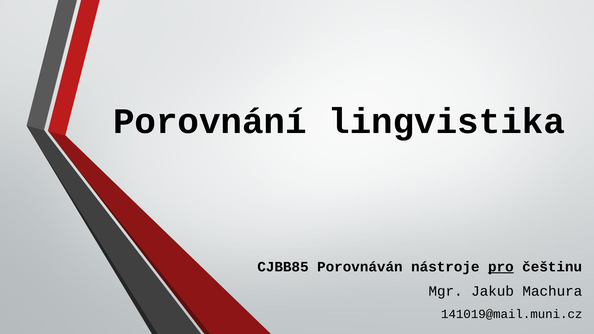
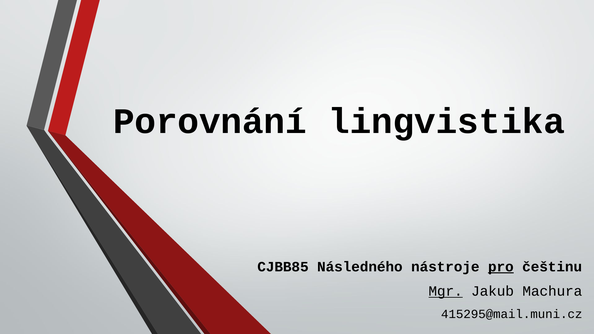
Porovnáván: Porovnáván -> Následného
Mgr underline: none -> present
141019@mail.muni.cz: 141019@mail.muni.cz -> 415295@mail.muni.cz
